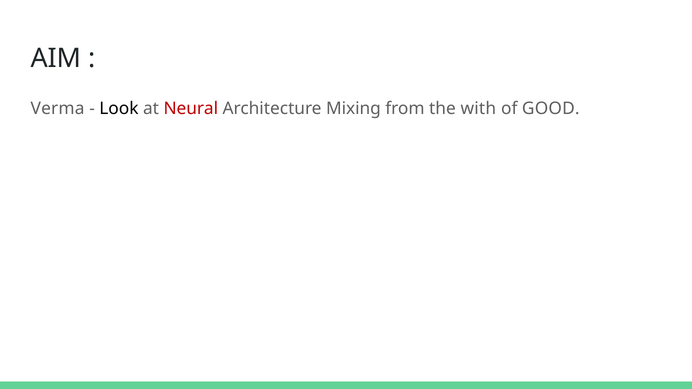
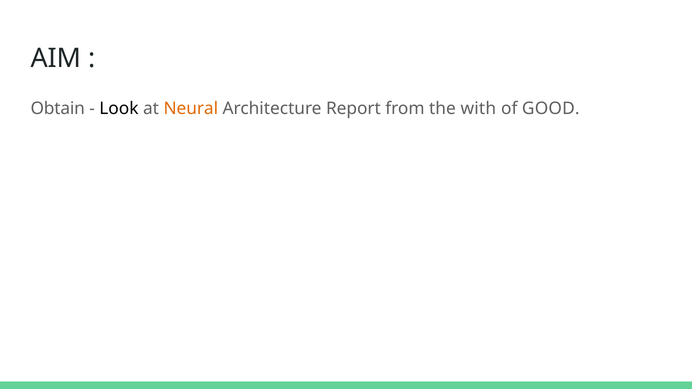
Verma: Verma -> Obtain
Neural colour: red -> orange
Mixing: Mixing -> Report
